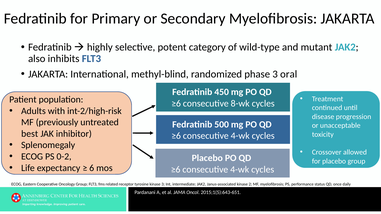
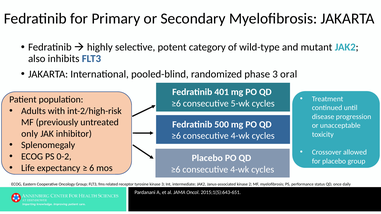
methyl-blind: methyl-blind -> pooled-blind
450: 450 -> 401
8-wk: 8-wk -> 5-wk
best: best -> only
